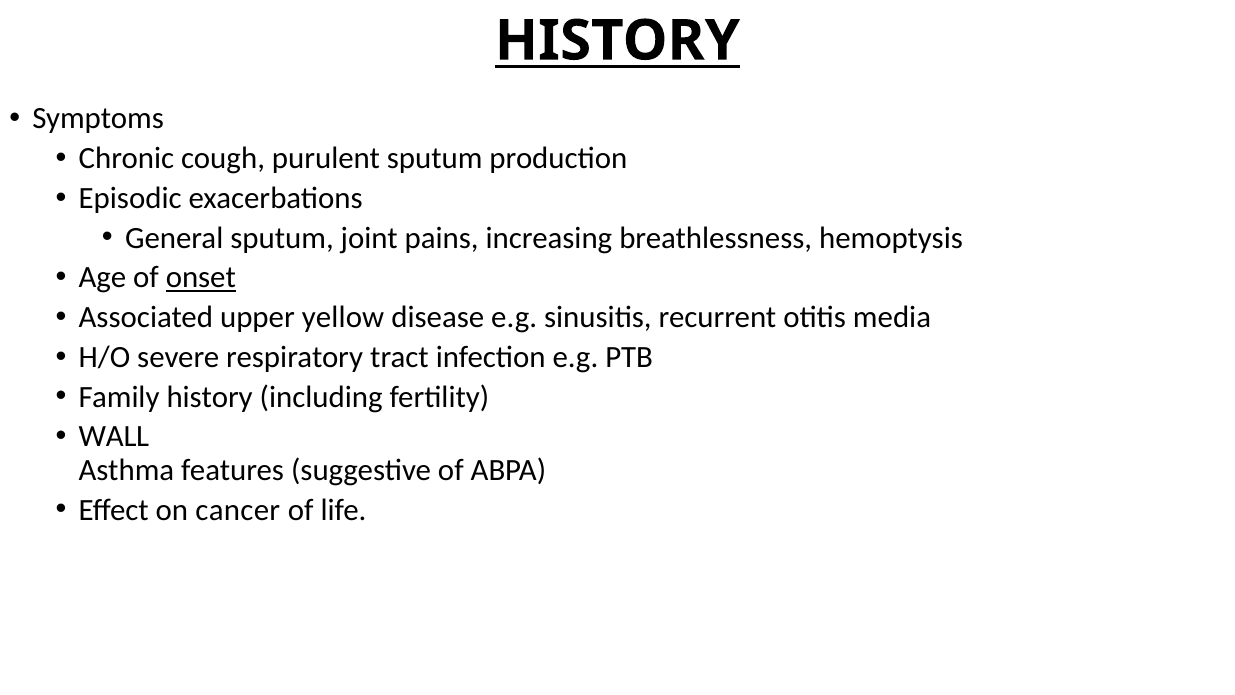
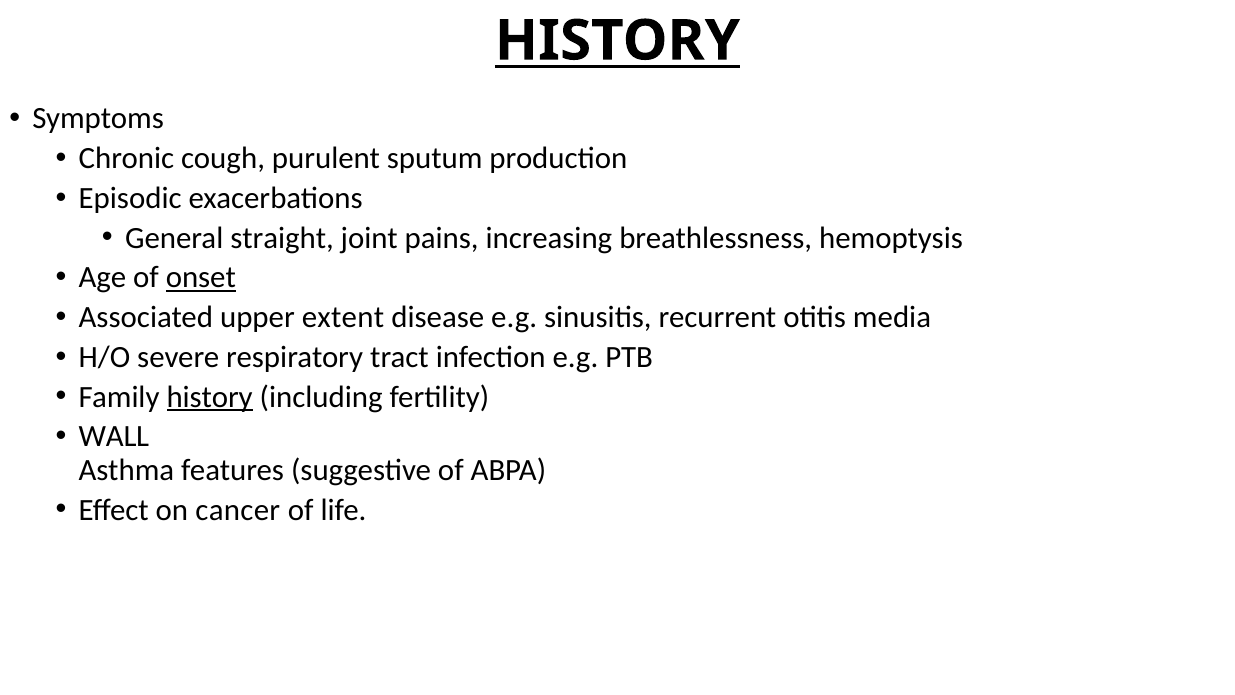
General sputum: sputum -> straight
yellow: yellow -> extent
history at (210, 397) underline: none -> present
